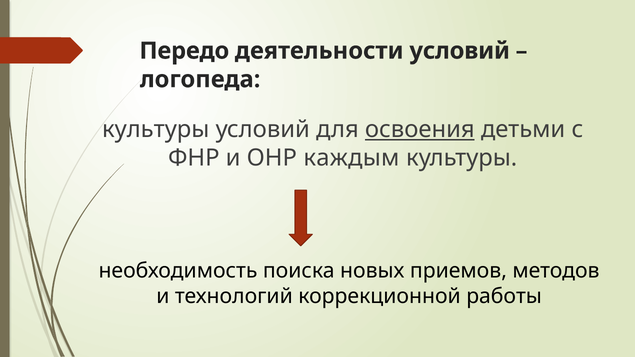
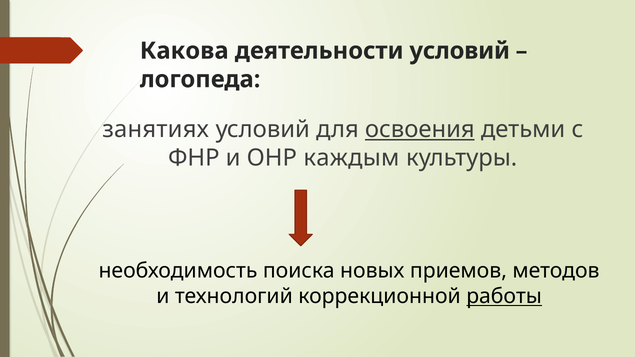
Передо: Передо -> Какова
культуры at (156, 129): культуры -> занятиях
работы underline: none -> present
